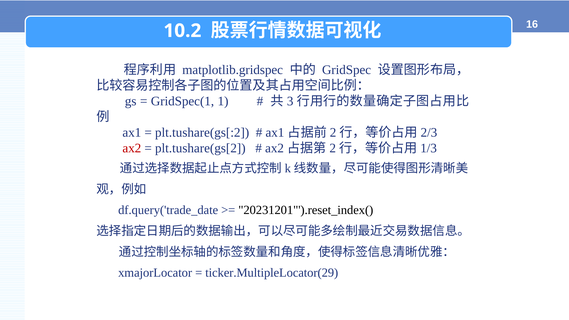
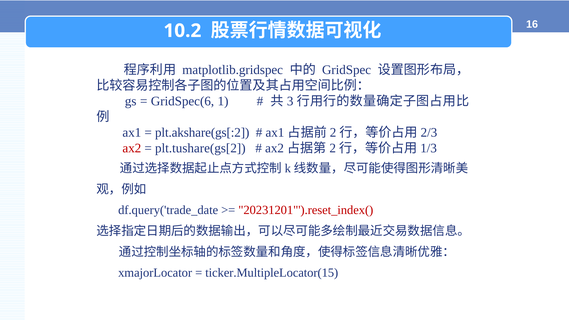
GridSpec(1: GridSpec(1 -> GridSpec(6
plt.tushare(gs[:2: plt.tushare(gs[:2 -> plt.akshare(gs[:2
20231201"').reset_index( colour: black -> red
ticker.MultipleLocator(29: ticker.MultipleLocator(29 -> ticker.MultipleLocator(15
